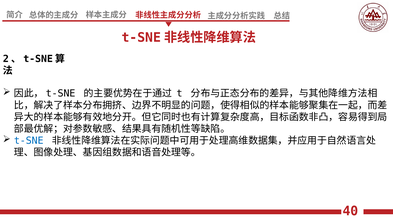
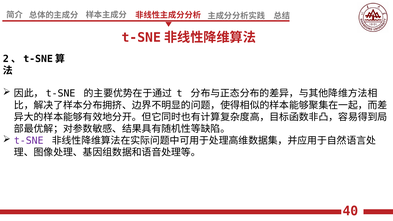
t-SNE colour: blue -> purple
